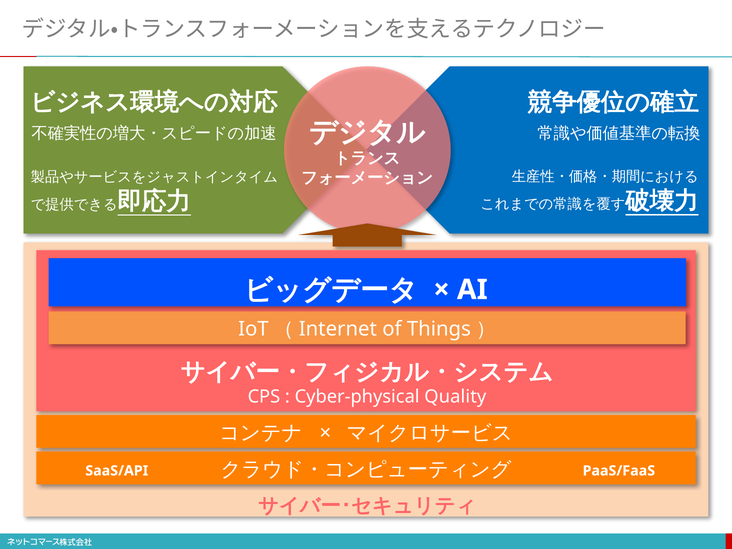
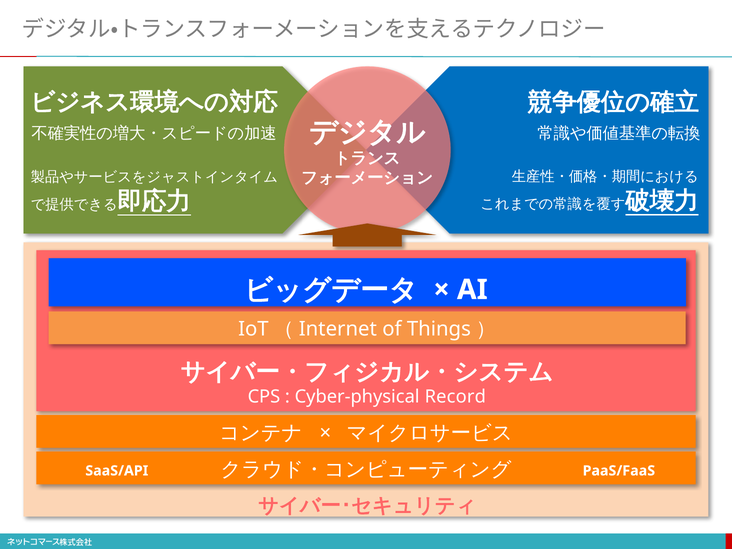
Quality: Quality -> Record
